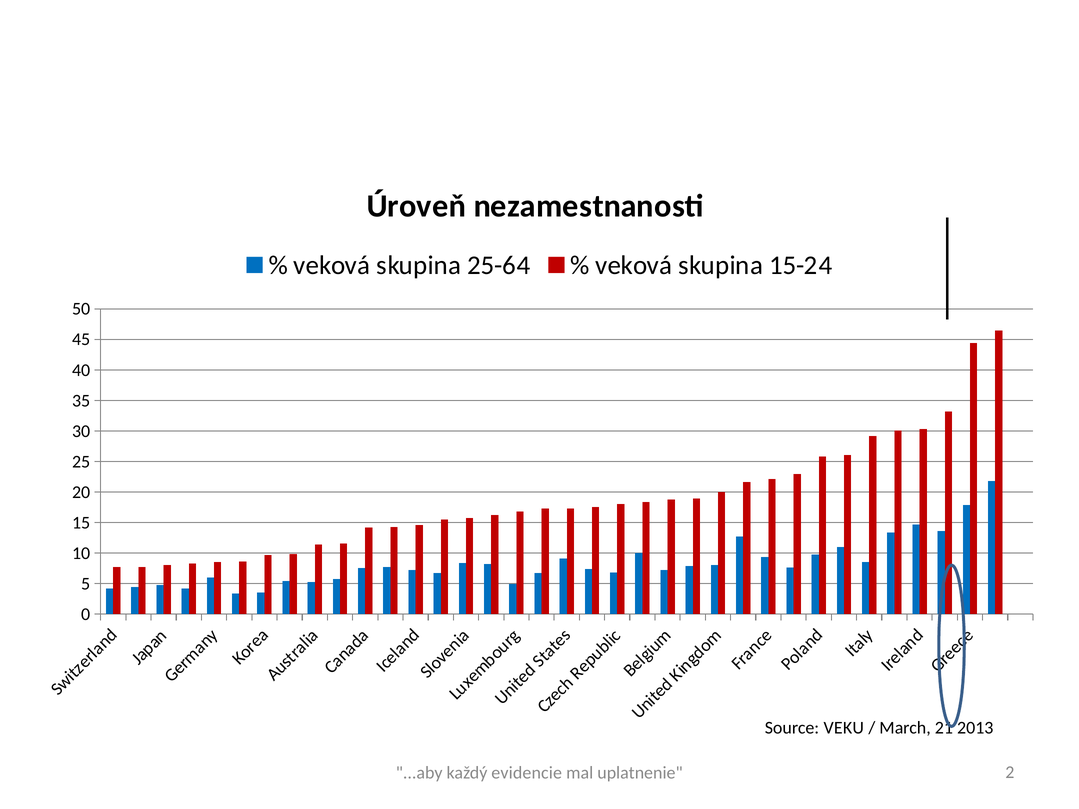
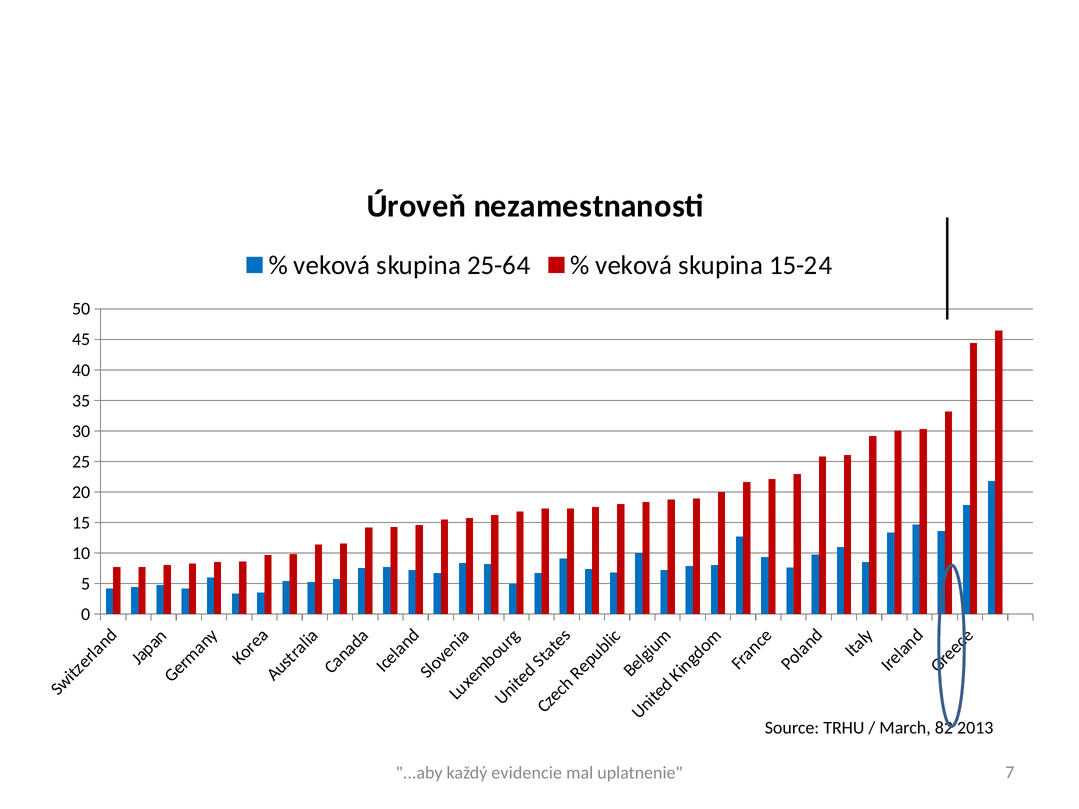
VEKU: VEKU -> TRHU
21: 21 -> 82
2: 2 -> 7
